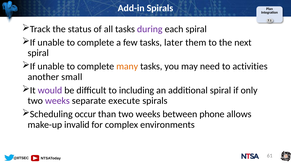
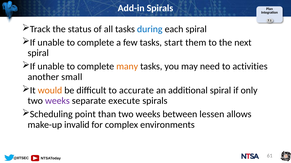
during colour: purple -> blue
later: later -> start
would colour: purple -> orange
including: including -> accurate
occur: occur -> point
phone: phone -> lessen
